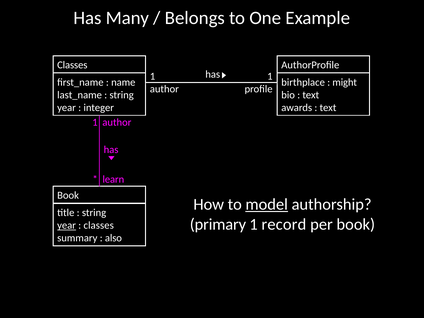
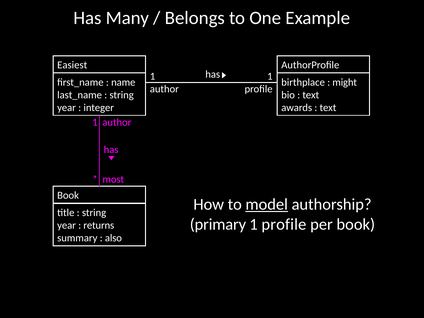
Classes at (72, 65): Classes -> Easiest
learn: learn -> most
record at (284, 224): record -> profile
year at (67, 225) underline: present -> none
classes at (99, 225): classes -> returns
